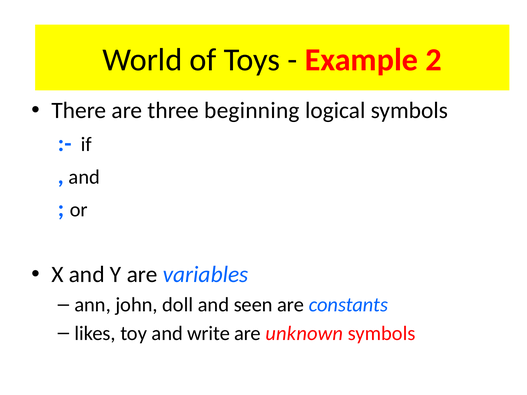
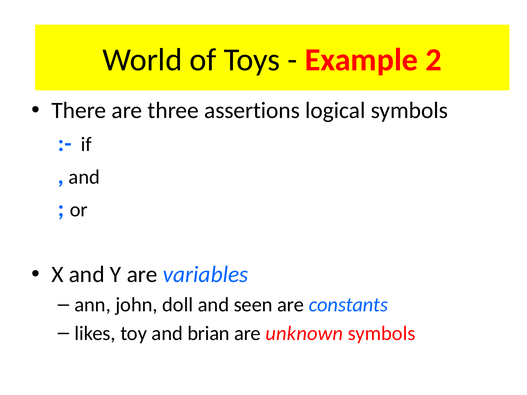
beginning: beginning -> assertions
write: write -> brian
